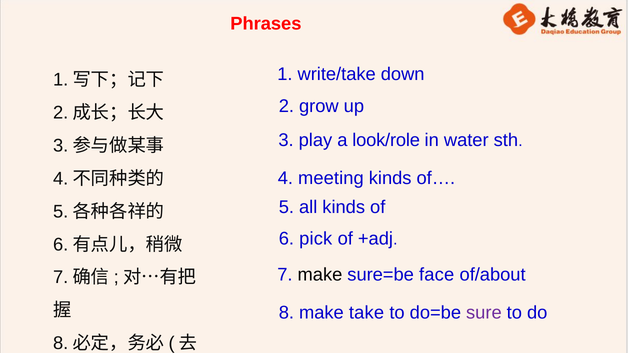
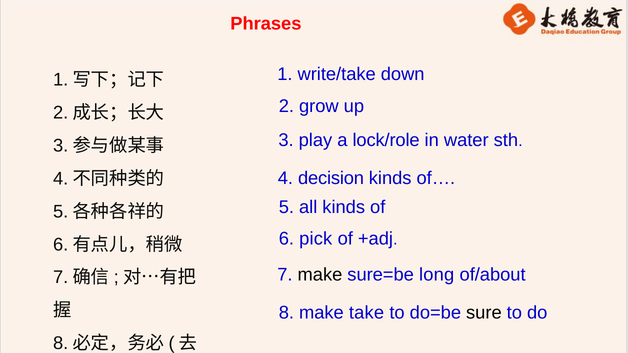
look/role: look/role -> lock/role
meeting: meeting -> decision
face: face -> long
sure colour: purple -> black
